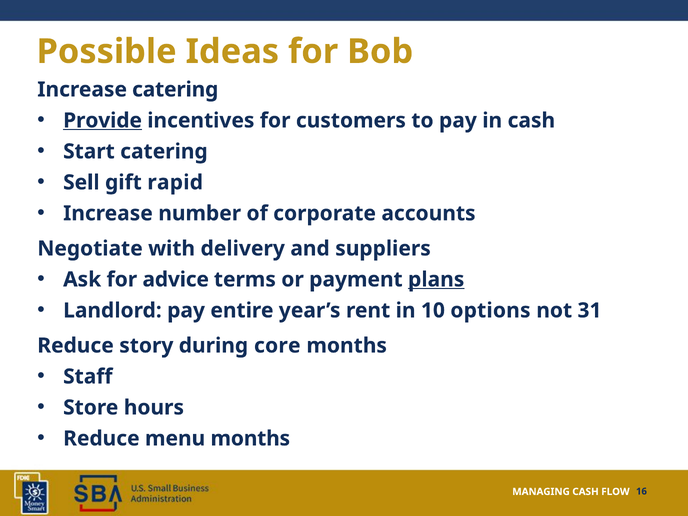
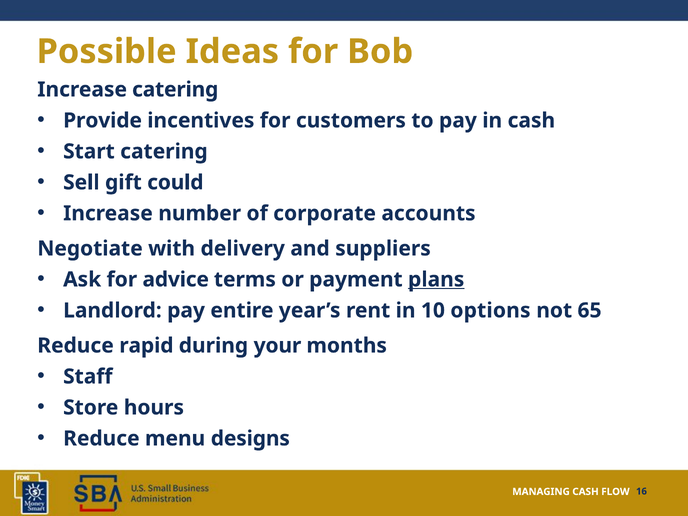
Provide underline: present -> none
rapid: rapid -> could
31: 31 -> 65
story: story -> rapid
core: core -> your
menu months: months -> designs
